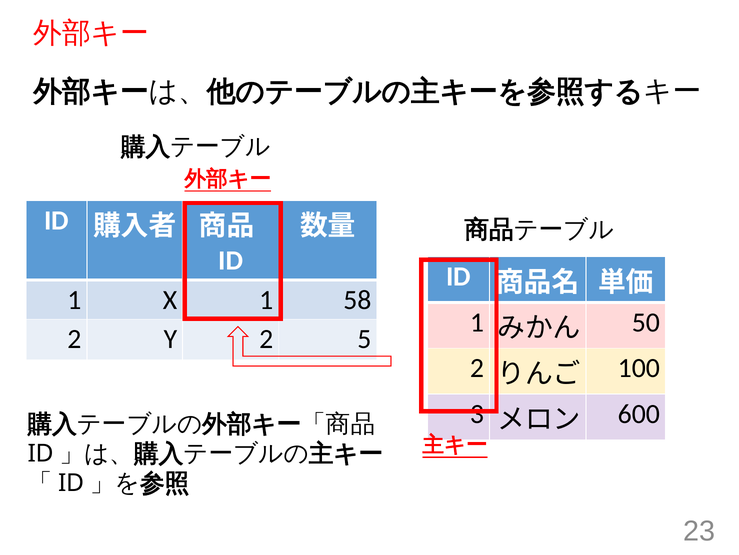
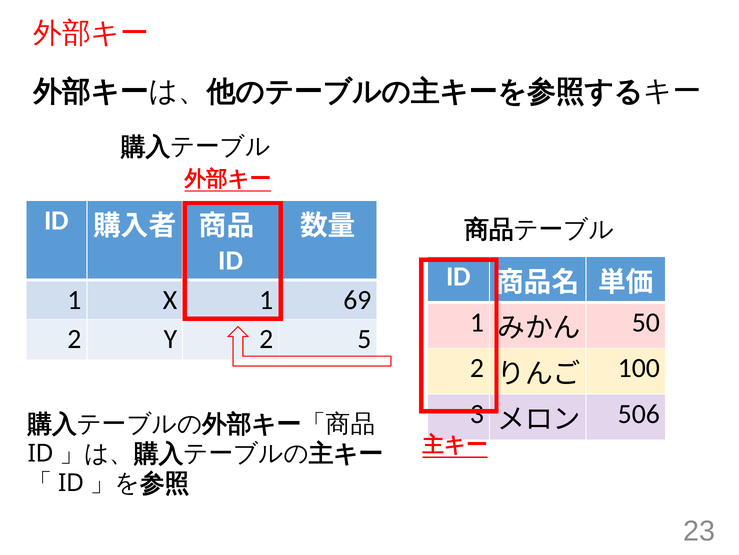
58: 58 -> 69
600: 600 -> 506
